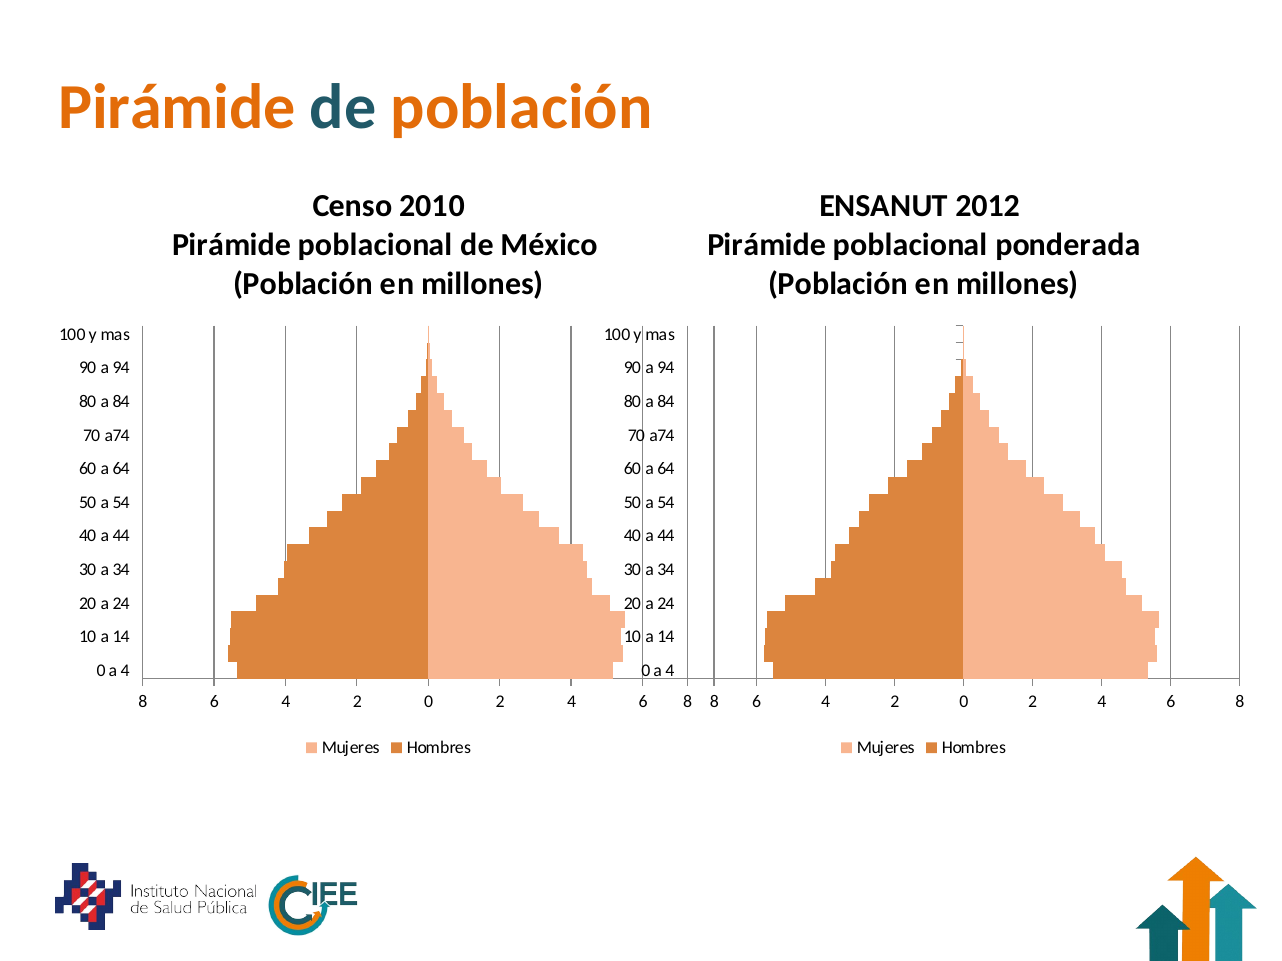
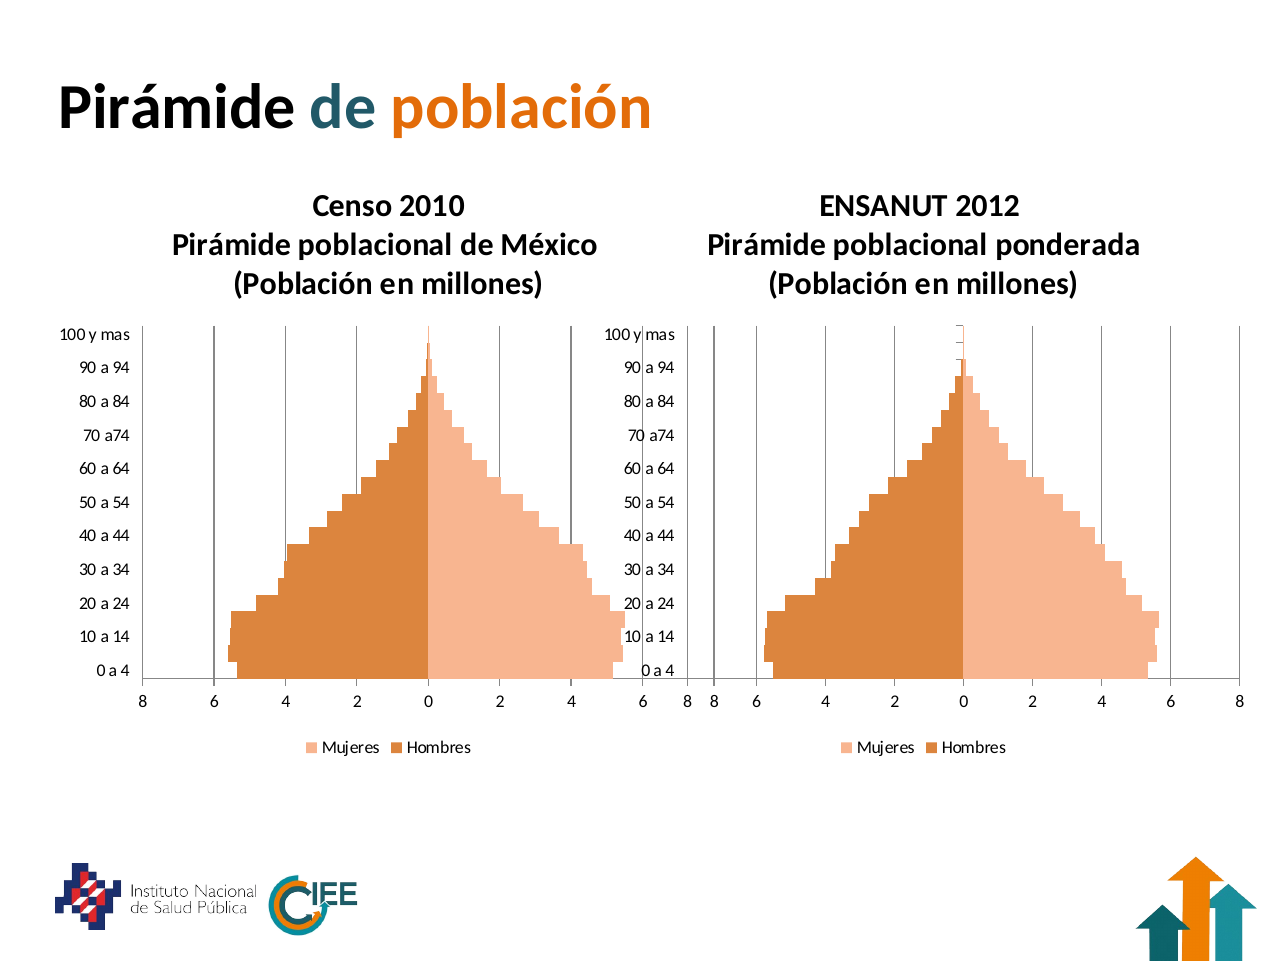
Pirámide at (177, 107) colour: orange -> black
